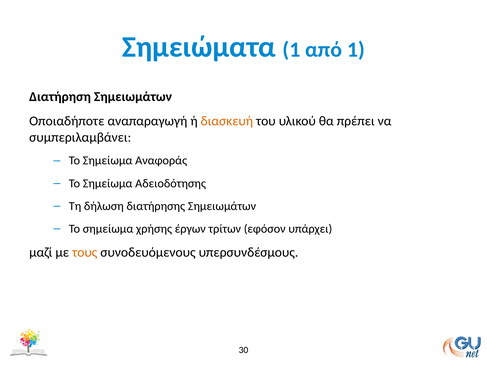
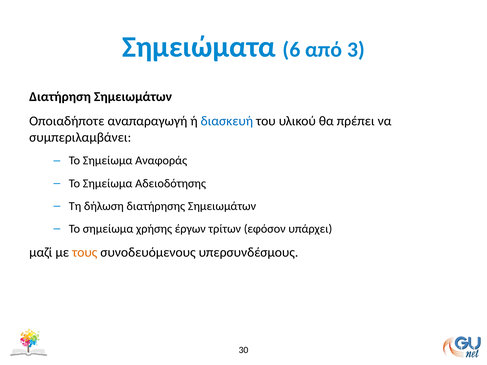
Σημειώματα 1: 1 -> 6
από 1: 1 -> 3
διασκευή colour: orange -> blue
